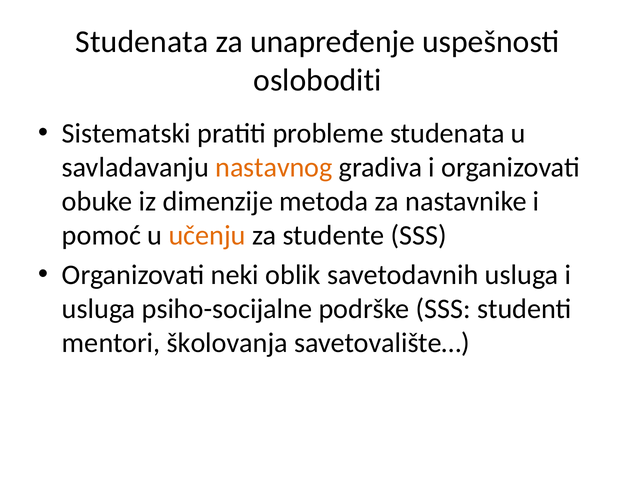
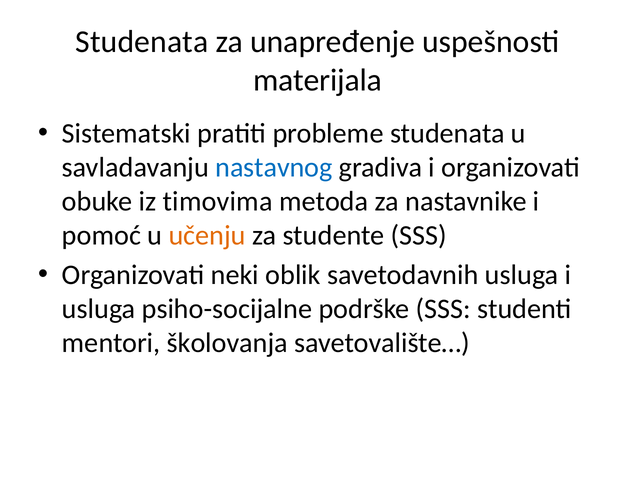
osloboditi: osloboditi -> materijala
nastavnog colour: orange -> blue
dimenzije: dimenzije -> timovima
